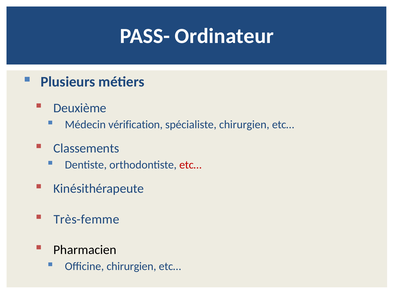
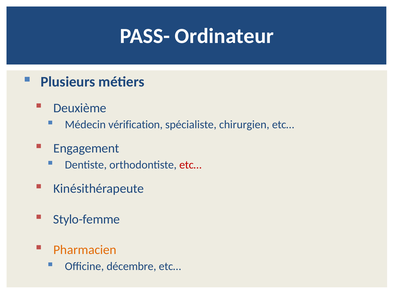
Classements: Classements -> Engagement
Très-femme: Très-femme -> Stylo-femme
Pharmacien colour: black -> orange
Officine chirurgien: chirurgien -> décembre
